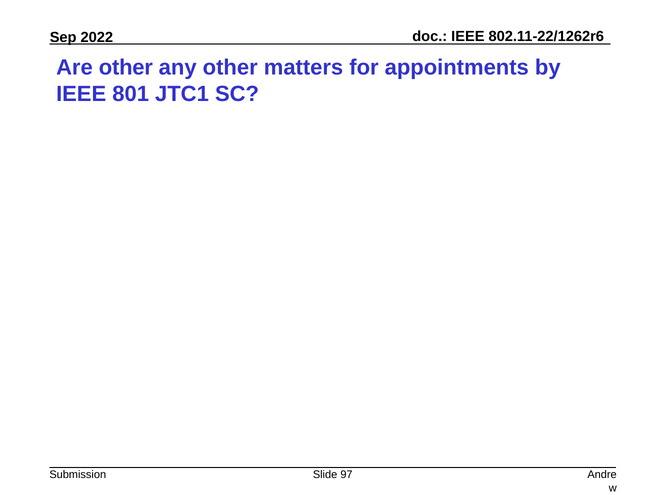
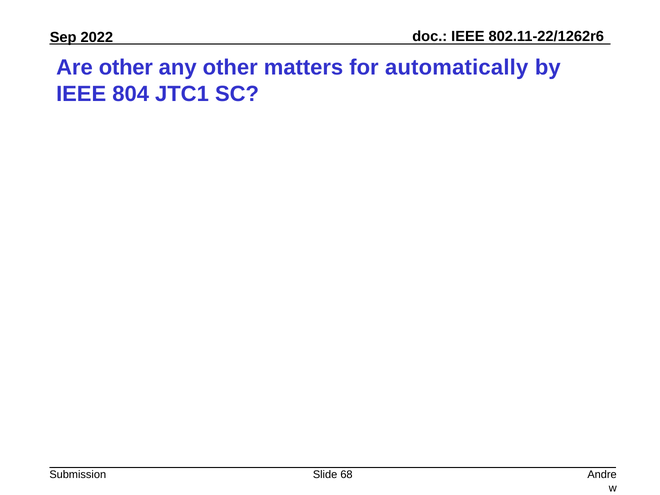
appointments: appointments -> automatically
801: 801 -> 804
97: 97 -> 68
